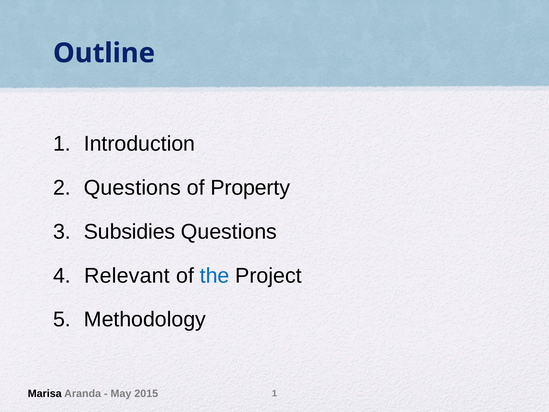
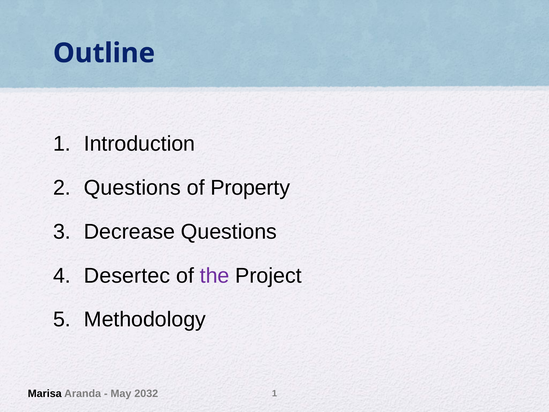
Subsidies: Subsidies -> Decrease
Relevant: Relevant -> Desertec
the colour: blue -> purple
2015: 2015 -> 2032
